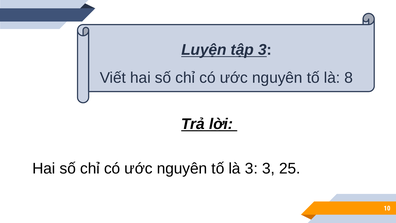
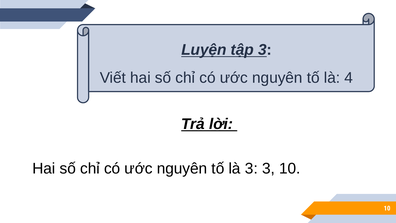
8: 8 -> 4
3 25: 25 -> 10
